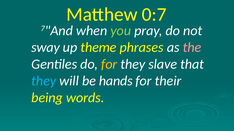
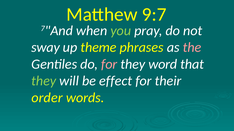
0:7: 0:7 -> 9:7
for at (109, 64) colour: yellow -> pink
slave: slave -> word
they at (44, 81) colour: light blue -> light green
hands: hands -> effect
being: being -> order
